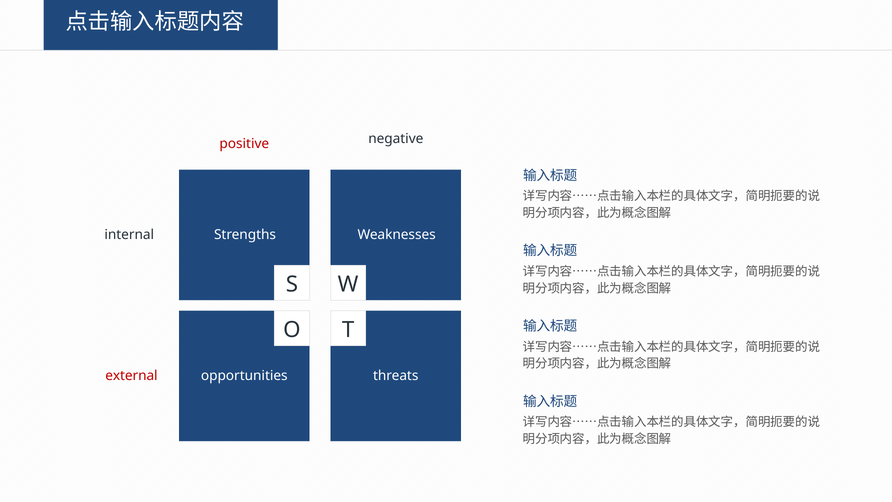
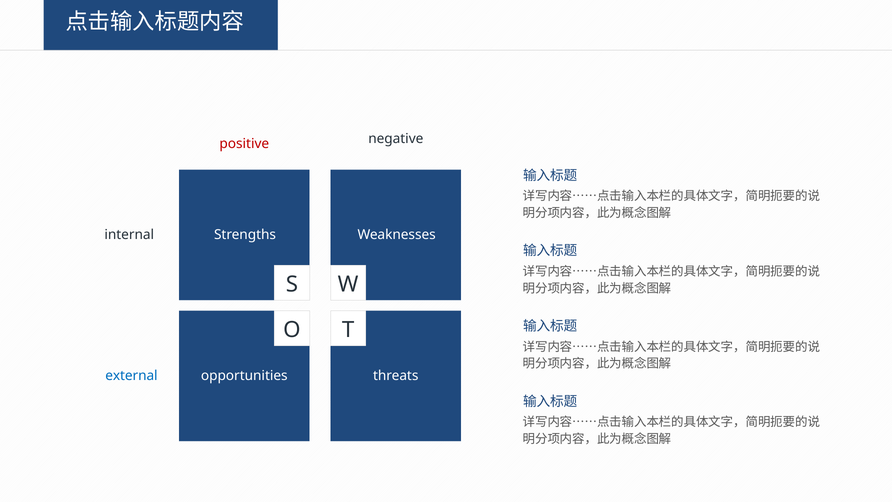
external colour: red -> blue
